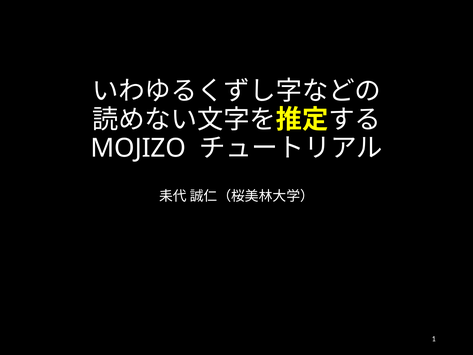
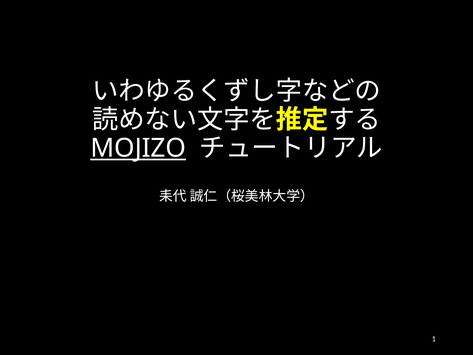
MOJIZO underline: none -> present
